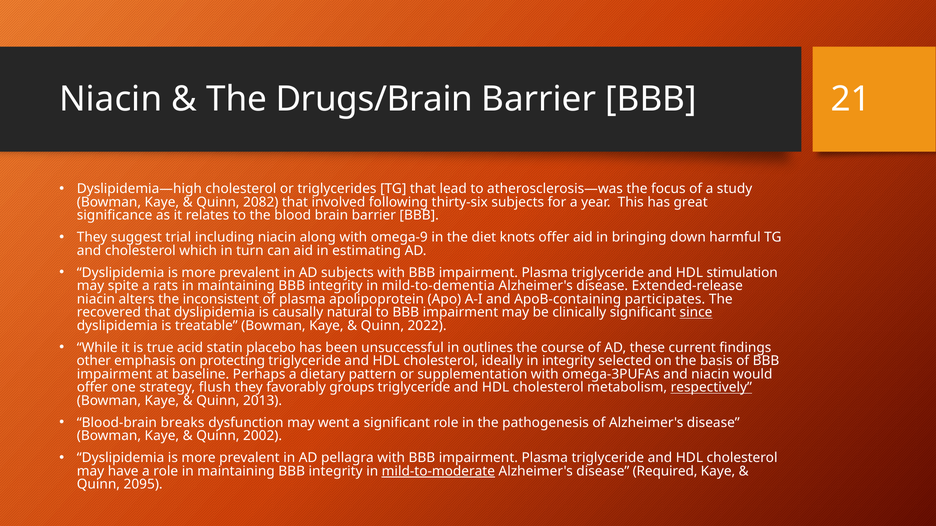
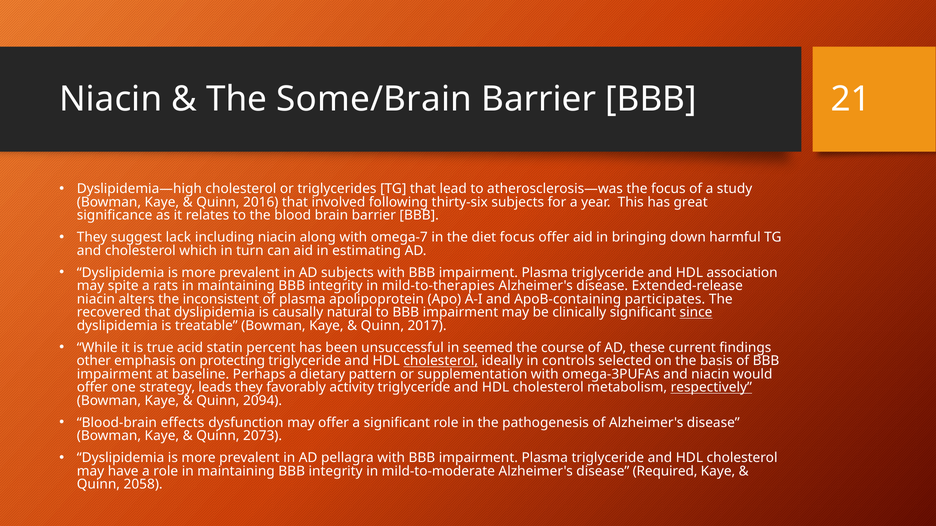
Drugs/Brain: Drugs/Brain -> Some/Brain
2082: 2082 -> 2016
trial: trial -> lack
omega-9: omega-9 -> omega-7
diet knots: knots -> focus
stimulation: stimulation -> association
mild-to-dementia: mild-to-dementia -> mild-to-therapies
2022: 2022 -> 2017
placebo: placebo -> percent
outlines: outlines -> seemed
cholesterol at (441, 361) underline: none -> present
in integrity: integrity -> controls
flush: flush -> leads
groups: groups -> activity
2013: 2013 -> 2094
breaks: breaks -> effects
may went: went -> offer
2002: 2002 -> 2073
mild-to-moderate underline: present -> none
2095: 2095 -> 2058
